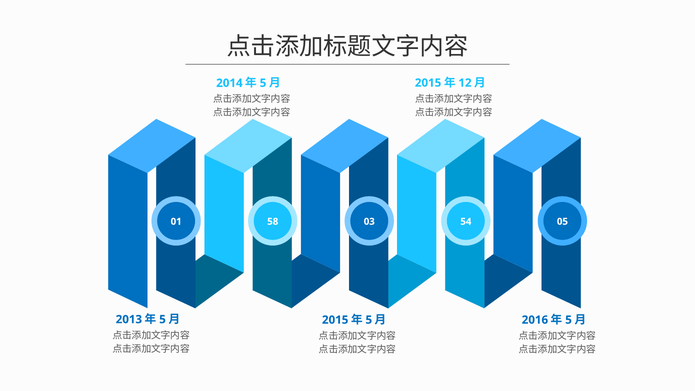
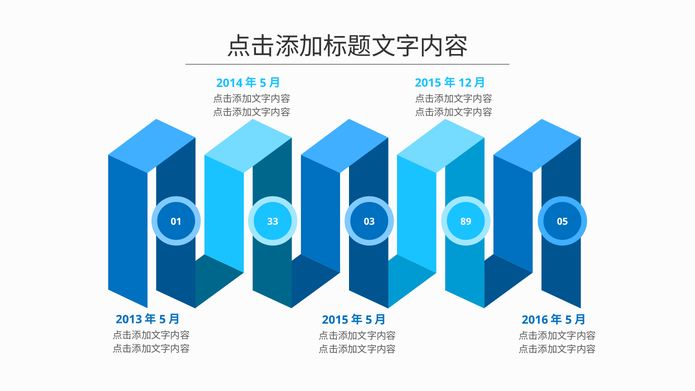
58: 58 -> 33
54: 54 -> 89
